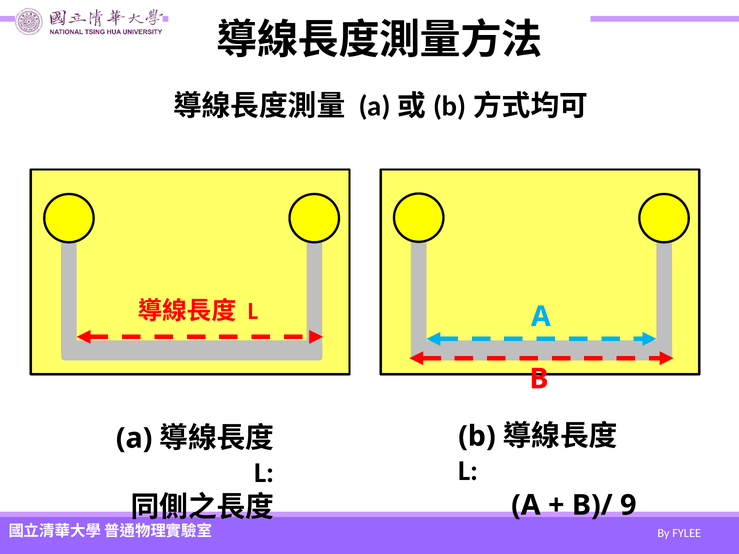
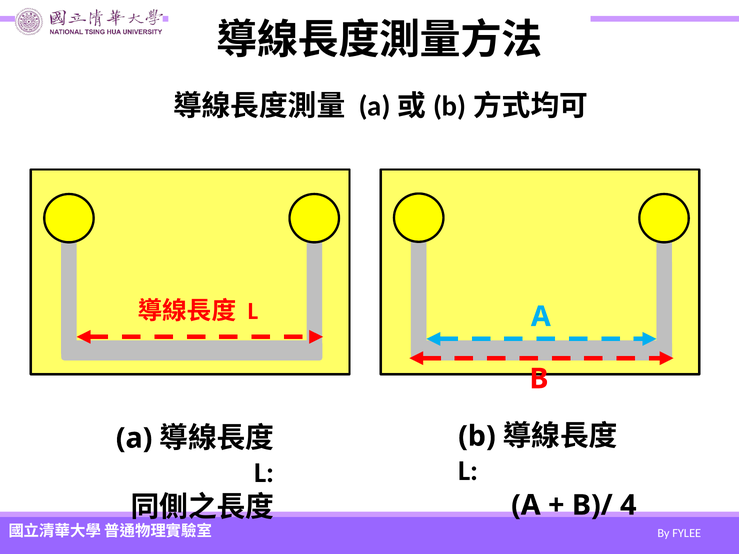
9: 9 -> 4
